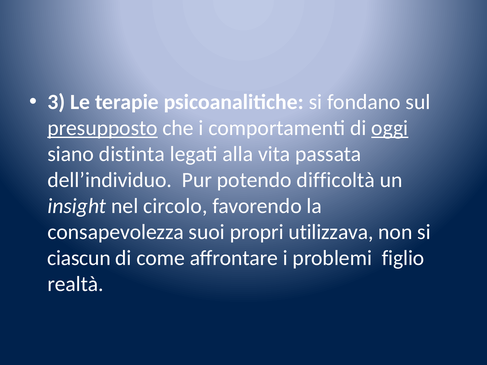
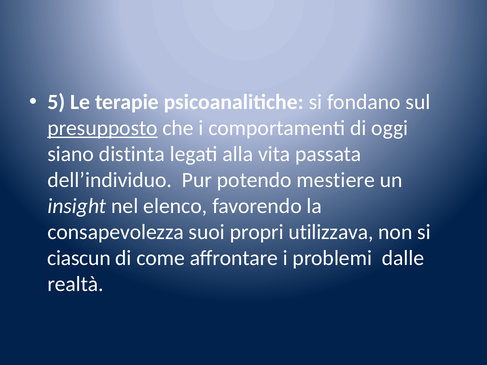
3: 3 -> 5
oggi underline: present -> none
difficoltà: difficoltà -> mestiere
circolo: circolo -> elenco
figlio: figlio -> dalle
